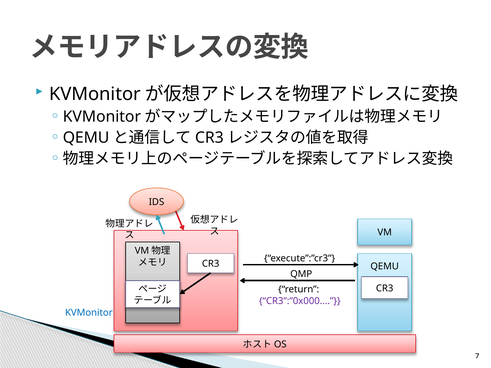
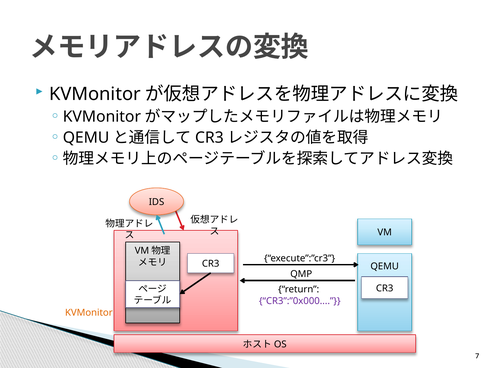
KVMonitor at (89, 313) colour: blue -> orange
